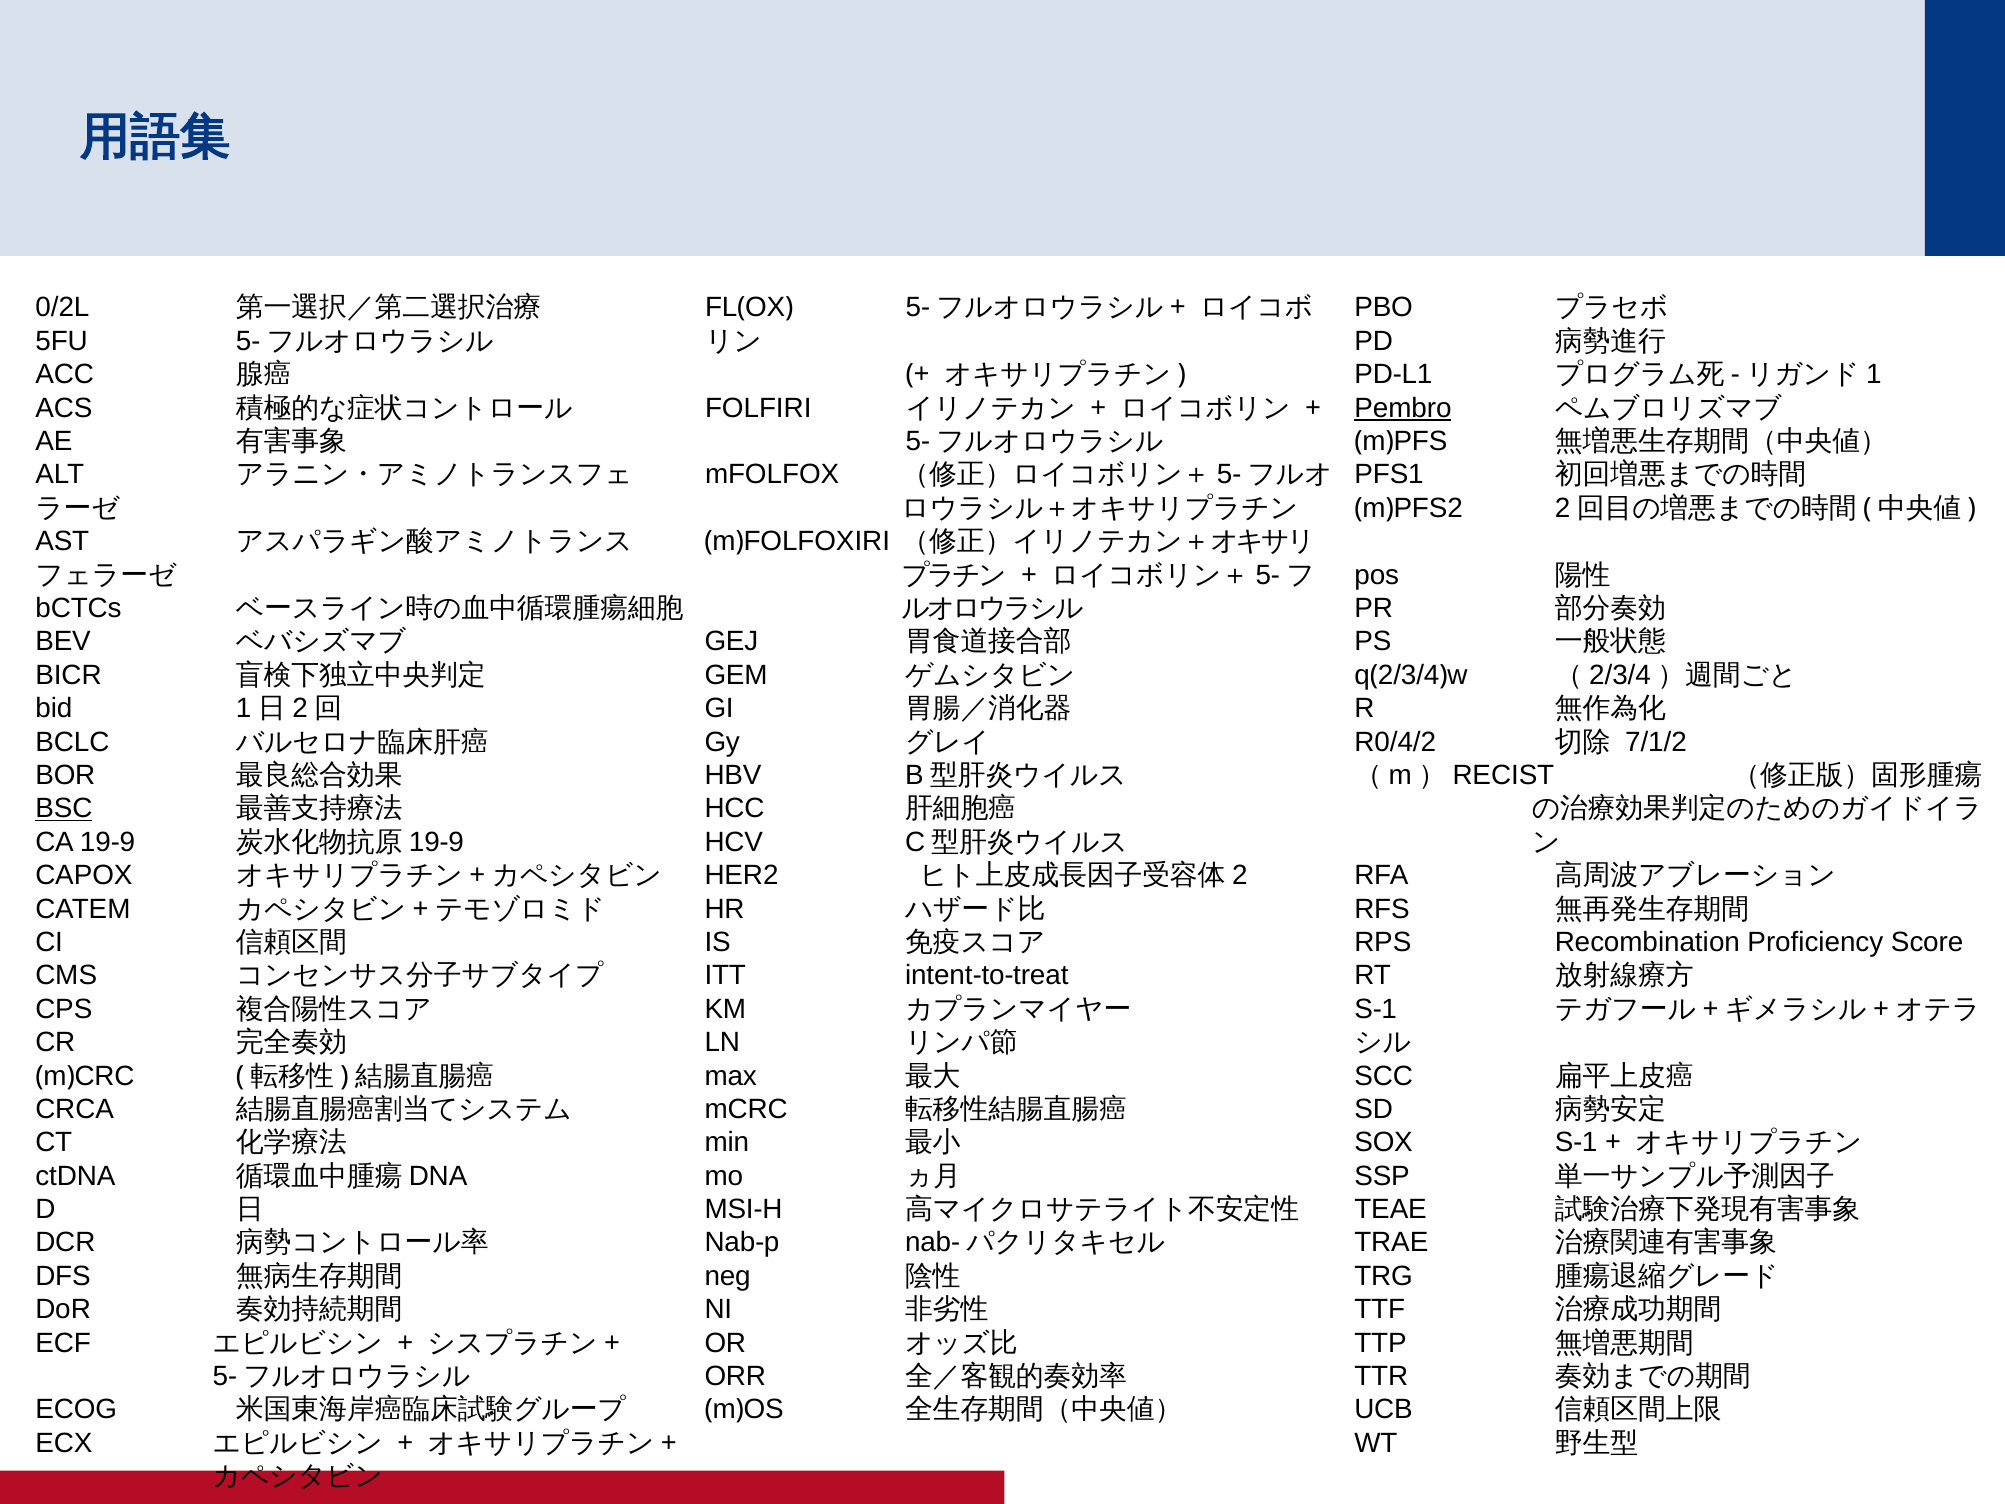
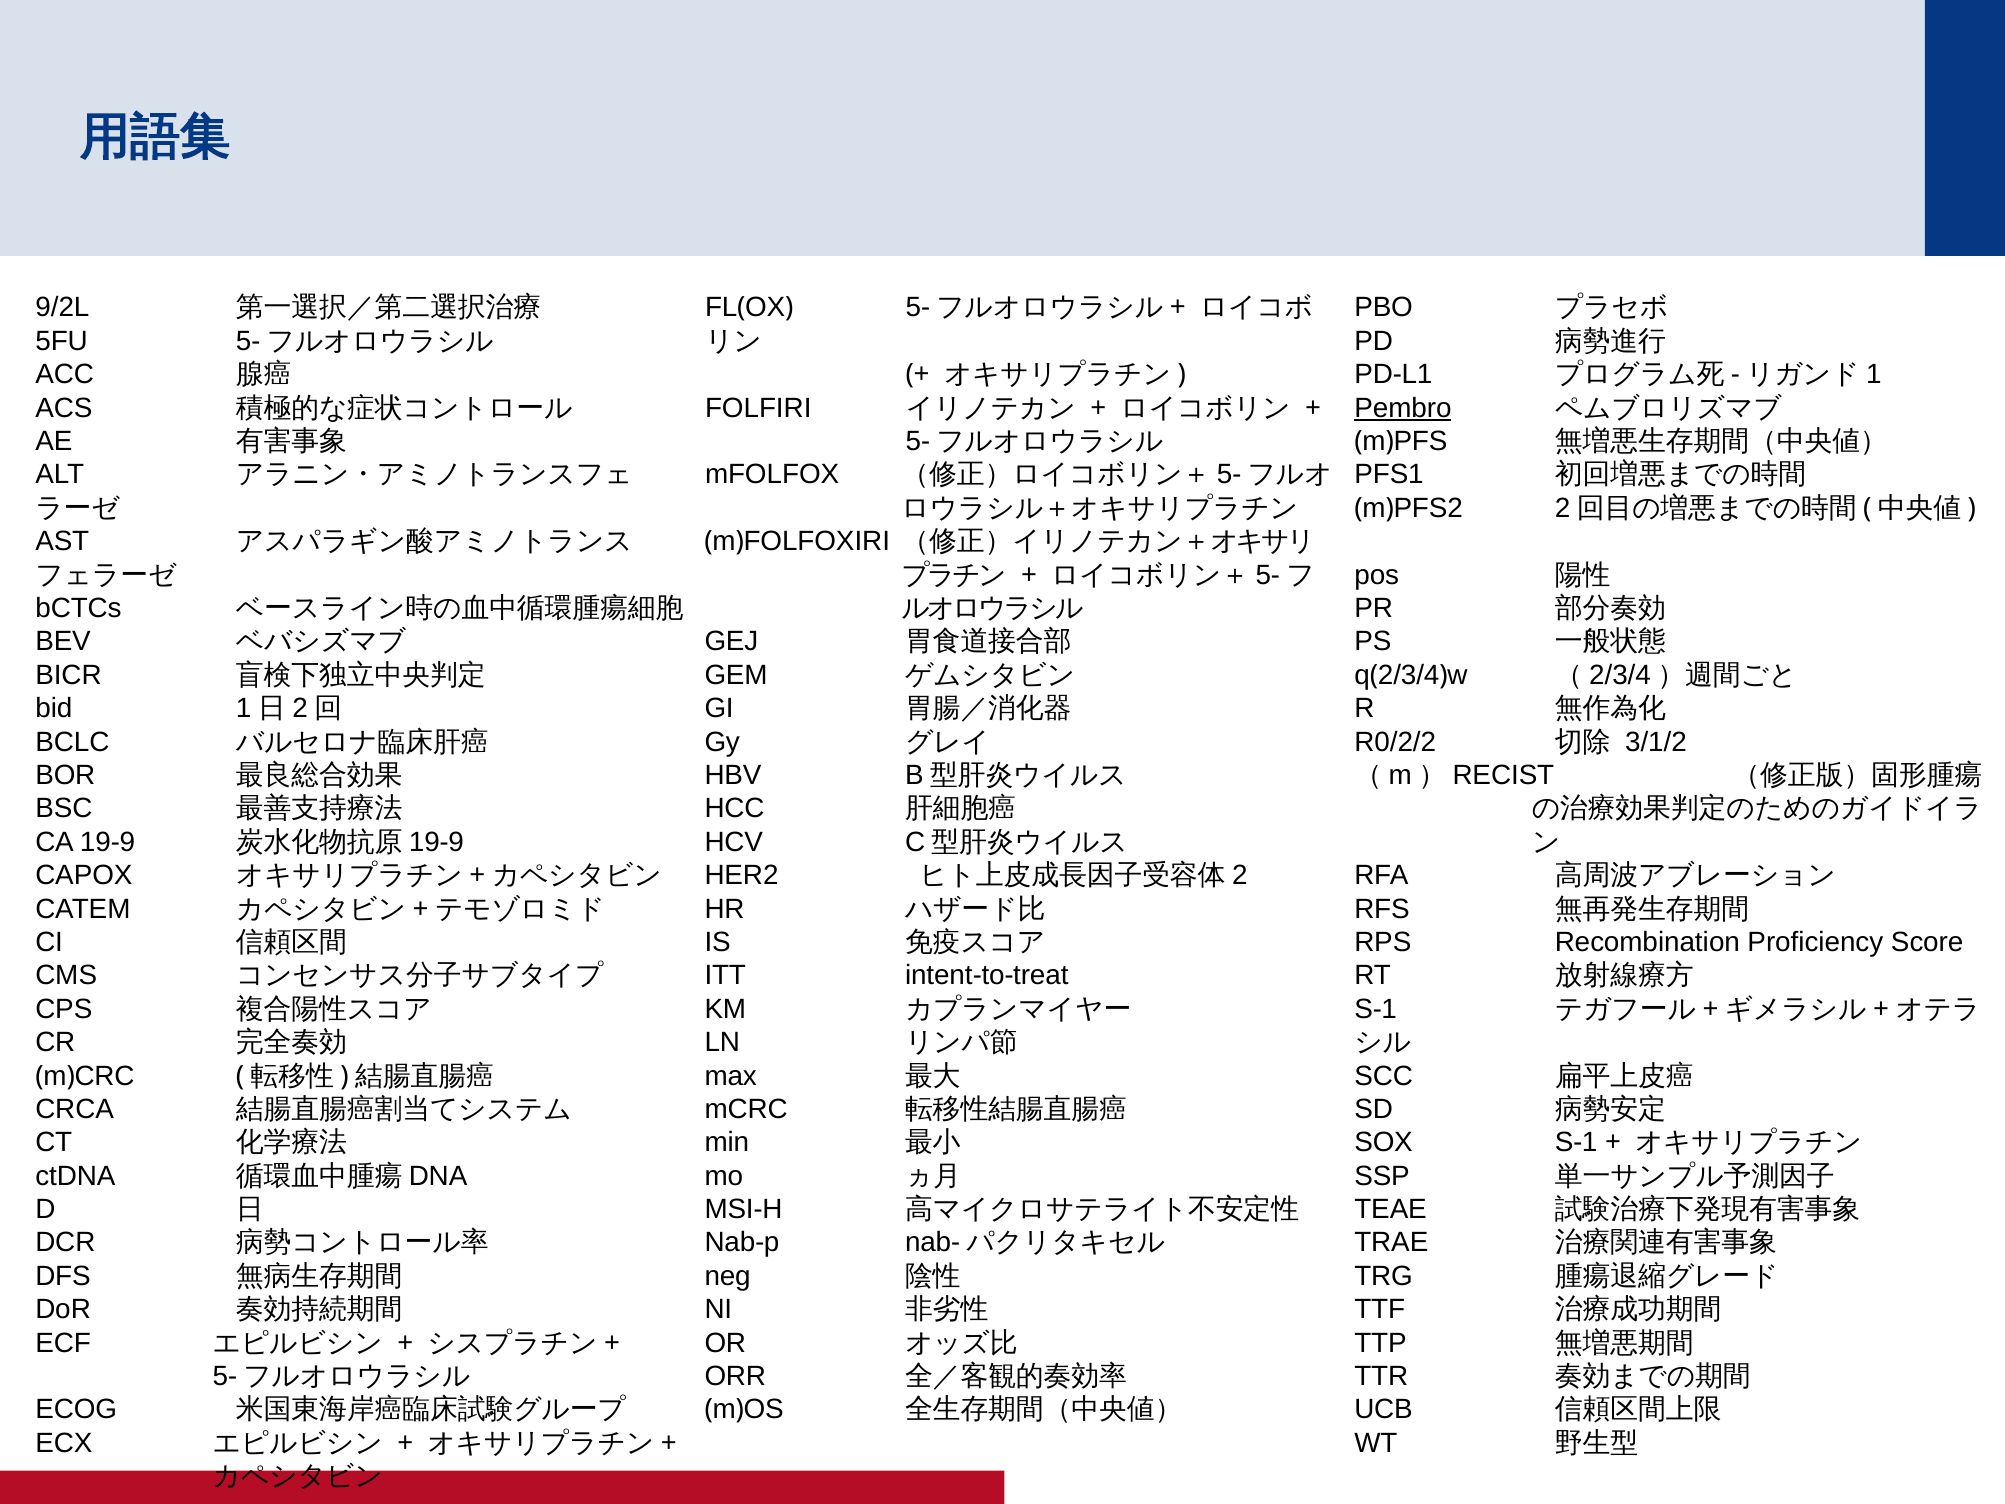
0/2L: 0/2L -> 9/2L
R0/4/2: R0/4/2 -> R0/2/2
7/1/2: 7/1/2 -> 3/1/2
BSC underline: present -> none
